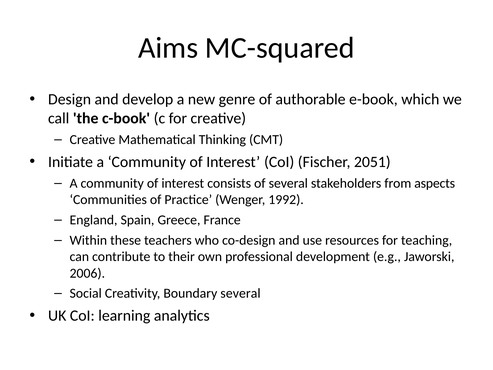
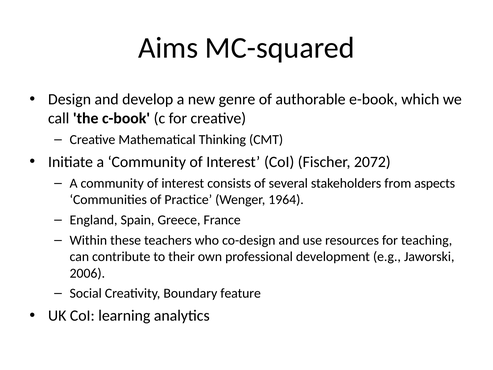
2051: 2051 -> 2072
1992: 1992 -> 1964
Boundary several: several -> feature
